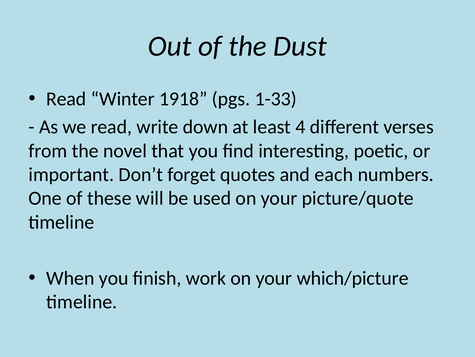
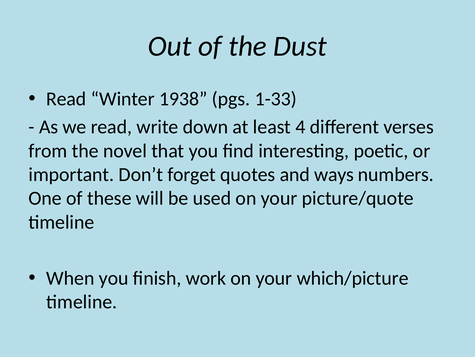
1918: 1918 -> 1938
each: each -> ways
